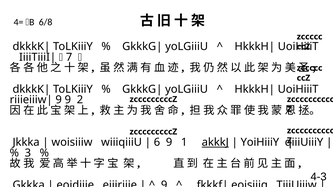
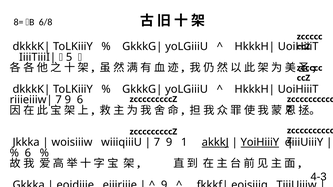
4=: 4= -> 8=
7: 7 -> 5
9 at (59, 100): 9 -> 7
9 2: 2 -> 6
6 at (157, 143): 6 -> 7
YoiHiiiY underline: none -> present
3 at (28, 153): 3 -> 6
